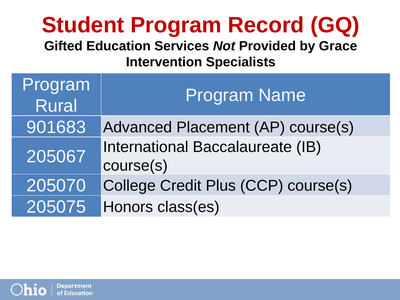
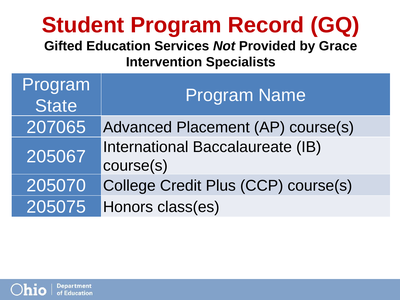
Rural: Rural -> State
901683: 901683 -> 207065
